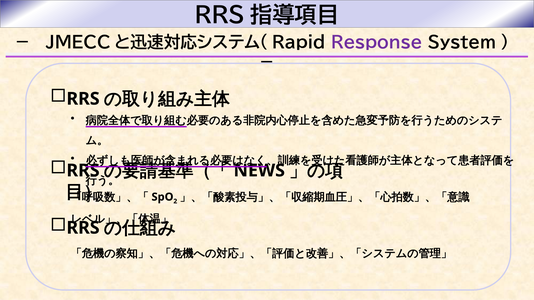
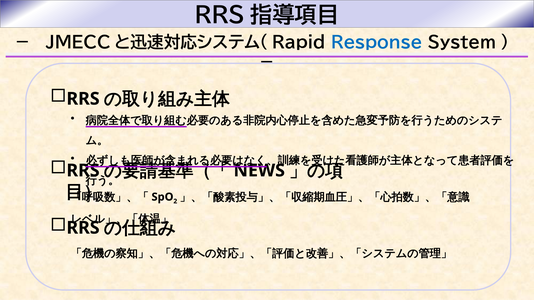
Response colour: purple -> blue
